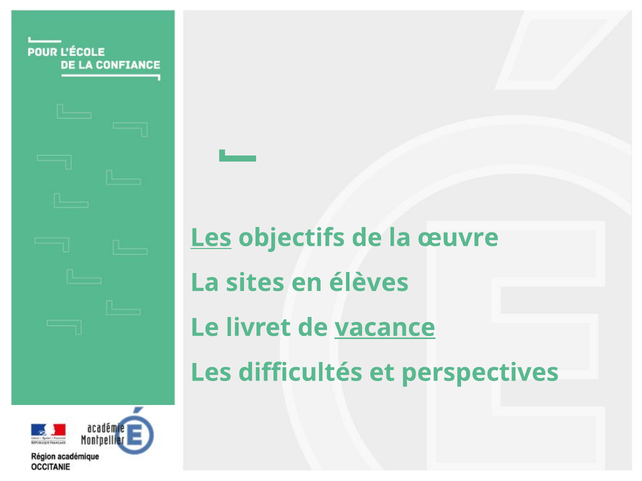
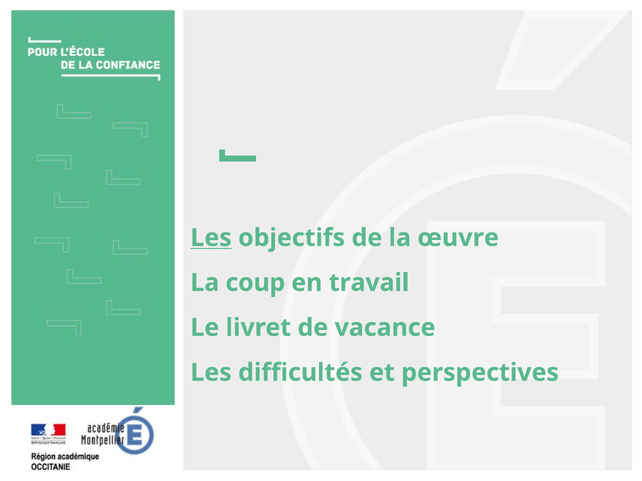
sites: sites -> coup
élèves: élèves -> travail
vacance underline: present -> none
